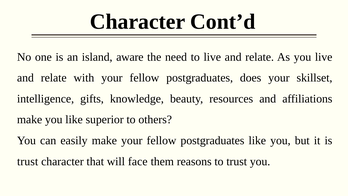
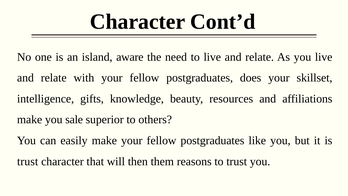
you like: like -> sale
face: face -> then
